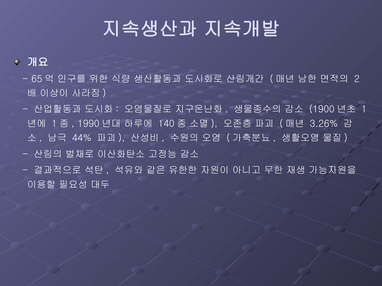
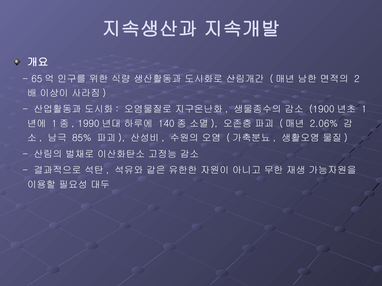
3.26%: 3.26% -> 2.06%
44%: 44% -> 85%
